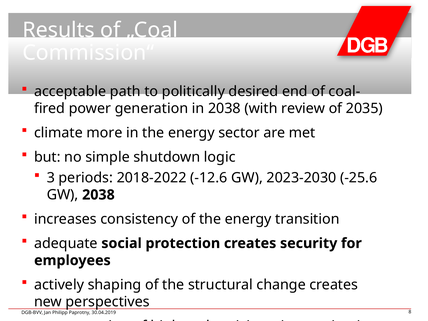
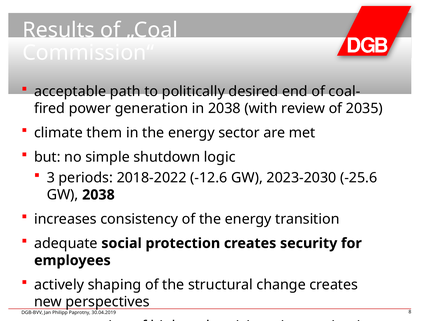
more: more -> them
